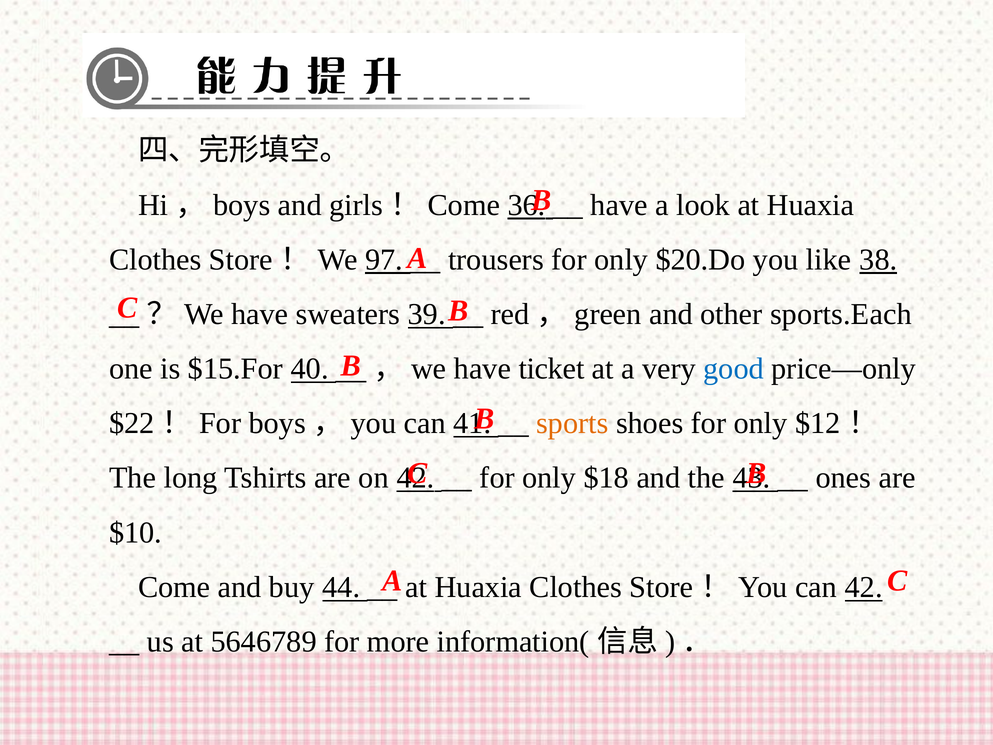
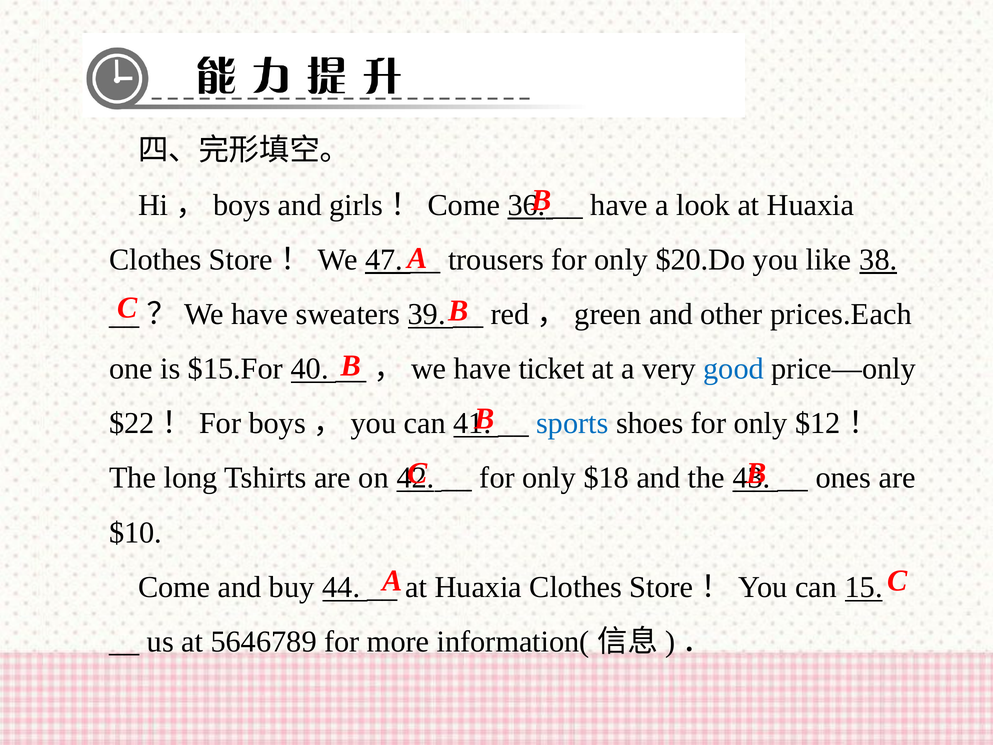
97: 97 -> 47
sports.Each: sports.Each -> prices.Each
sports colour: orange -> blue
can 42: 42 -> 15
